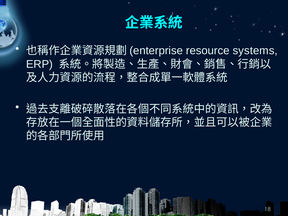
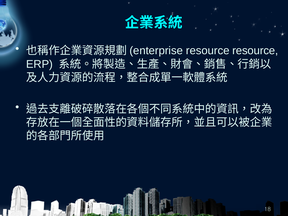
resource systems: systems -> resource
